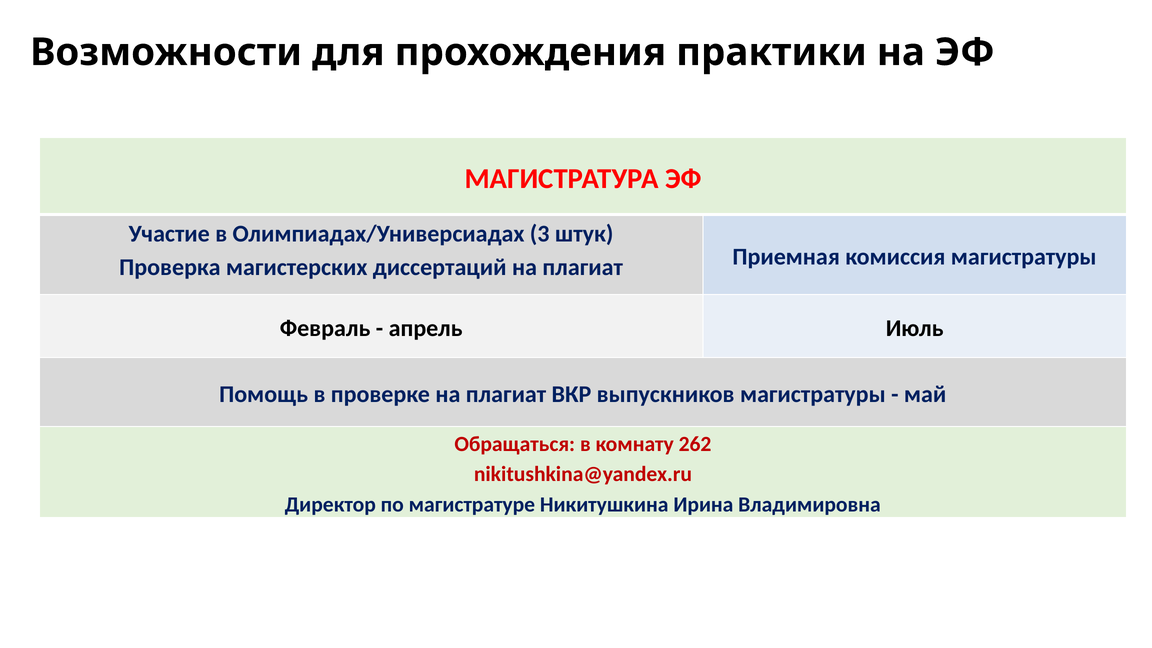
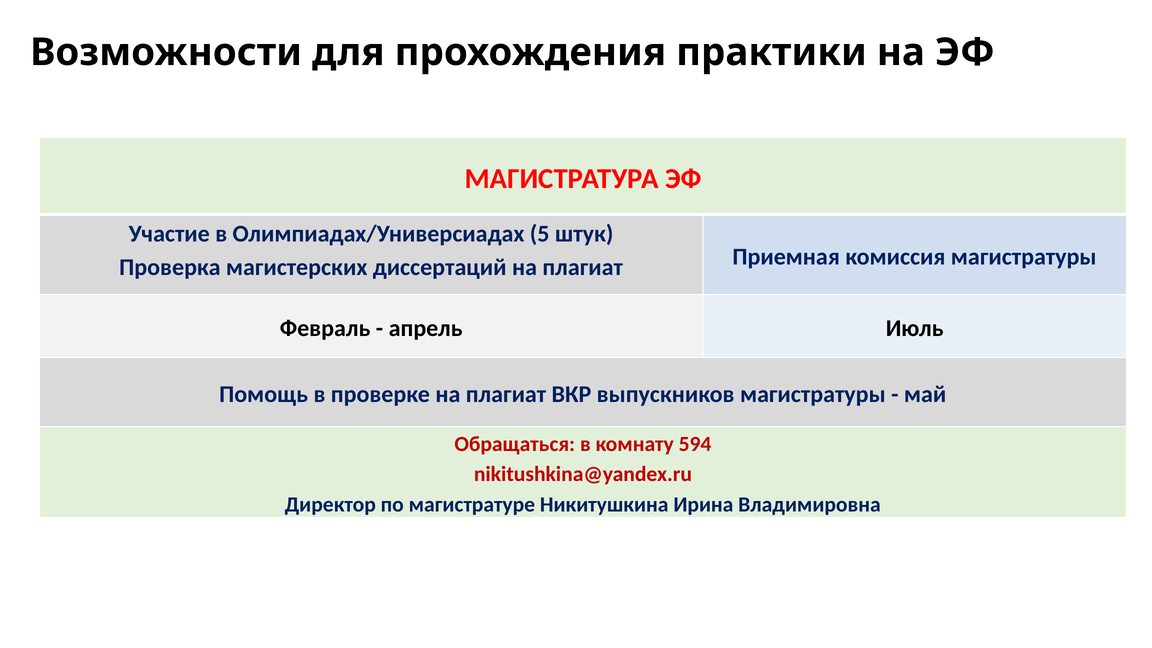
3: 3 -> 5
262: 262 -> 594
